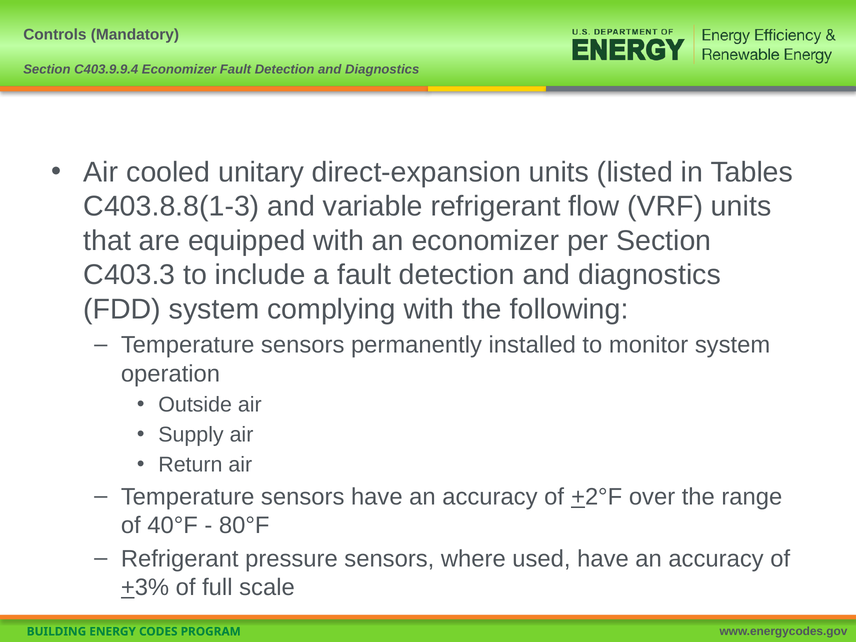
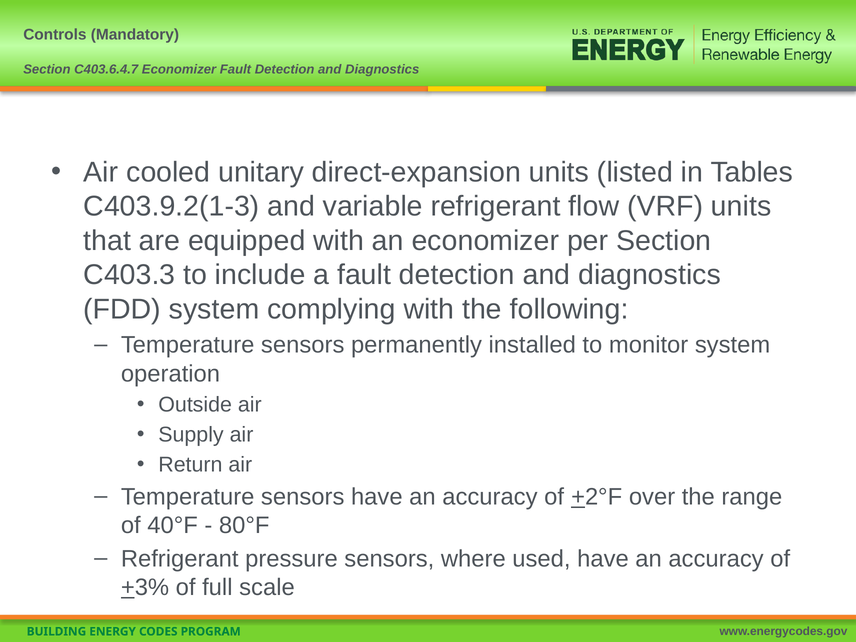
C403.9.9.4: C403.9.9.4 -> C403.6.4.7
C403.8.8(1-3: C403.8.8(1-3 -> C403.9.2(1-3
